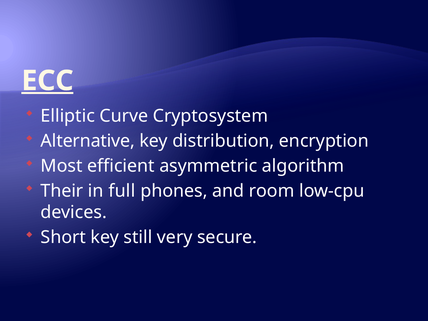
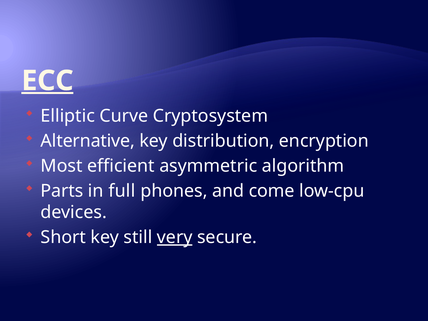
Their: Their -> Parts
room: room -> come
very underline: none -> present
